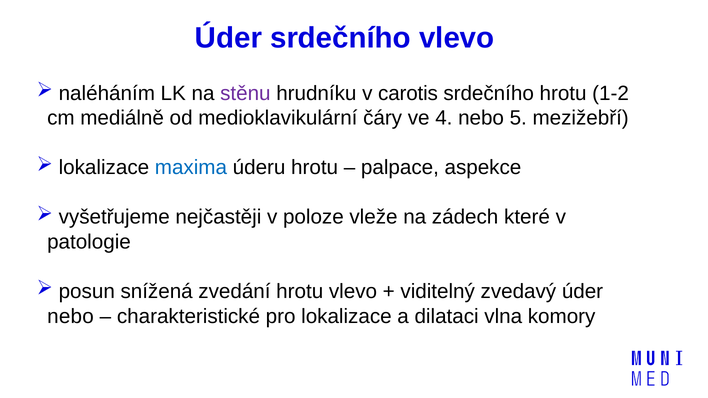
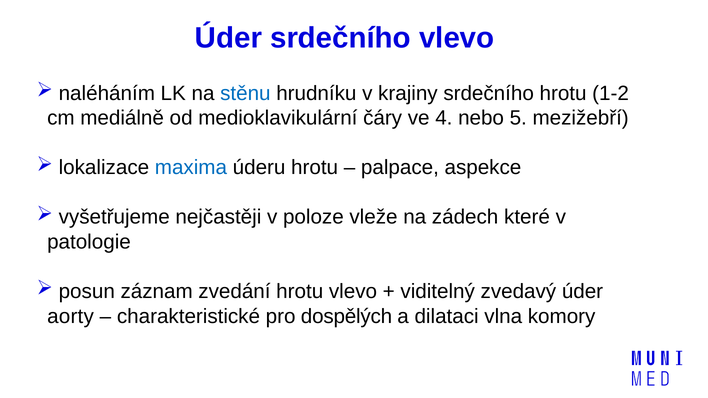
stěnu colour: purple -> blue
carotis: carotis -> krajiny
snížená: snížená -> záznam
nebo at (71, 316): nebo -> aorty
pro lokalizace: lokalizace -> dospělých
